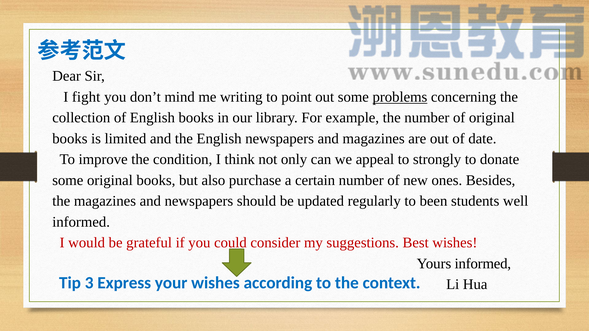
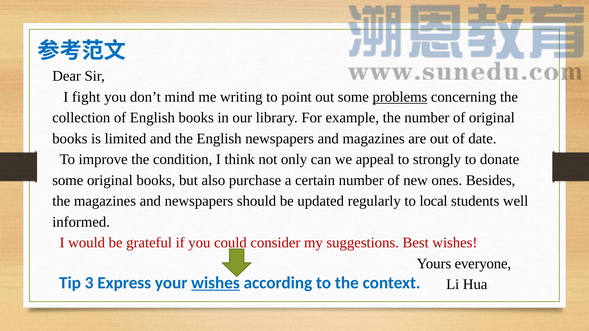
been: been -> local
Yours informed: informed -> everyone
wishes at (215, 283) underline: none -> present
